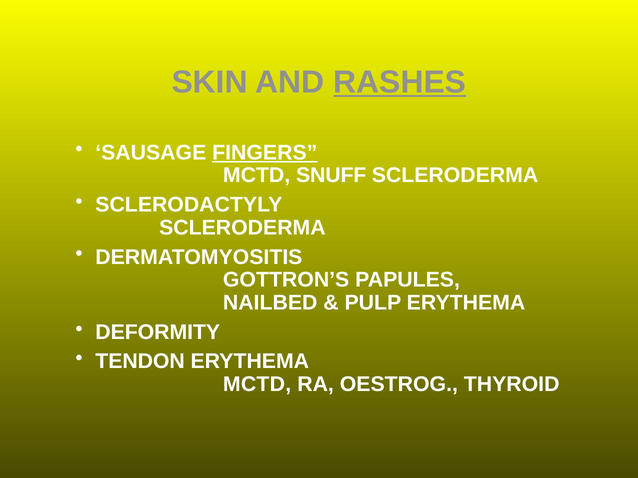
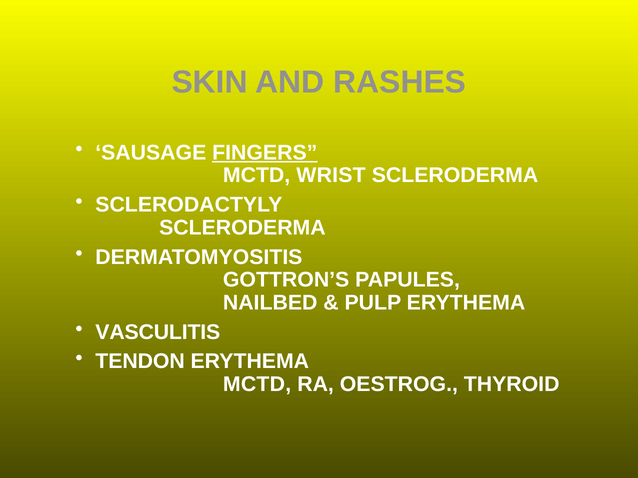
RASHES underline: present -> none
SNUFF: SNUFF -> WRIST
DEFORMITY: DEFORMITY -> VASCULITIS
